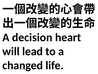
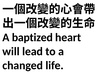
decision: decision -> baptized
